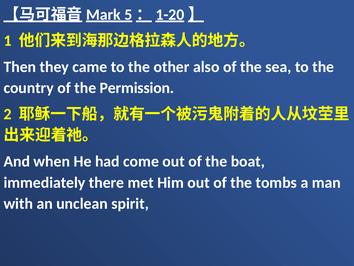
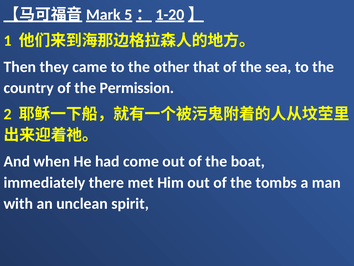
also: also -> that
